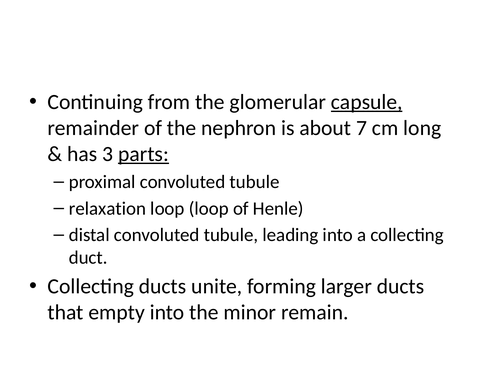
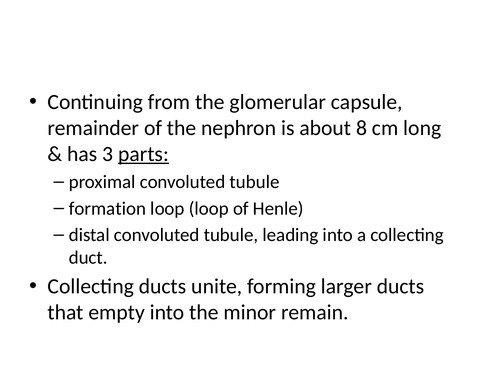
capsule underline: present -> none
7: 7 -> 8
relaxation: relaxation -> formation
